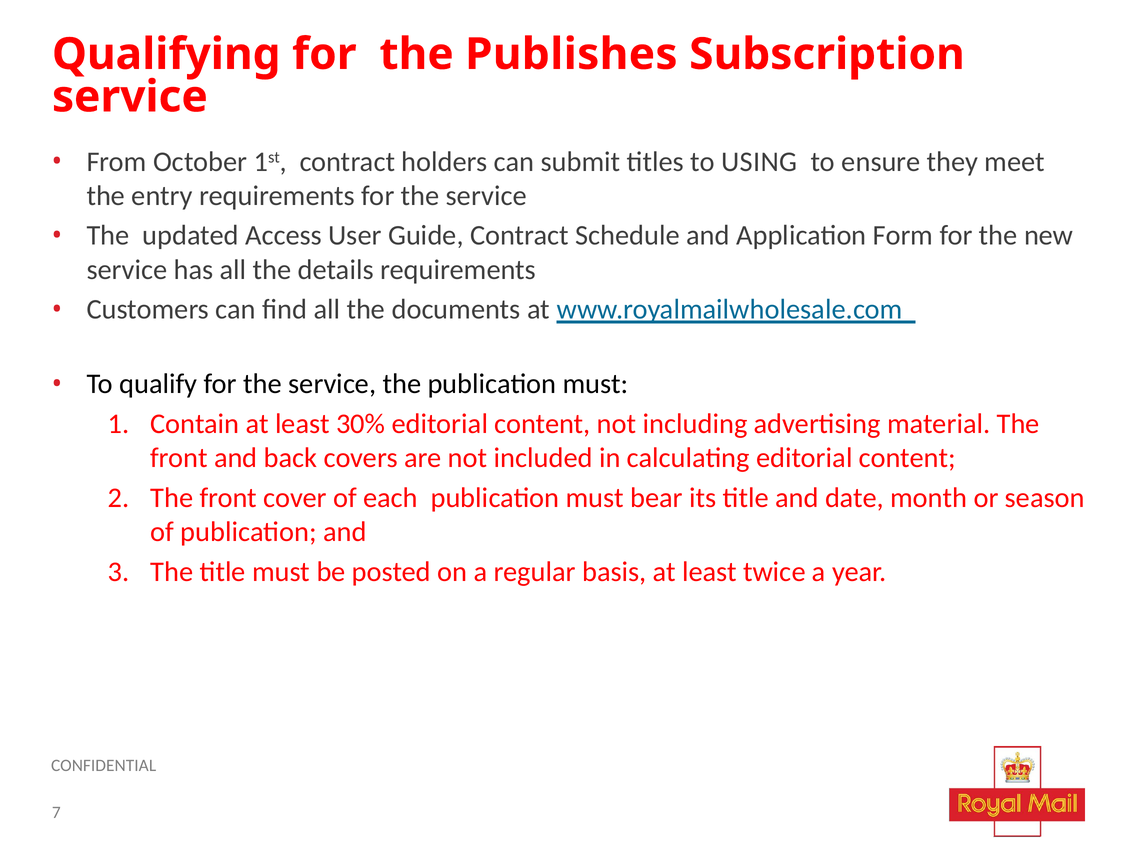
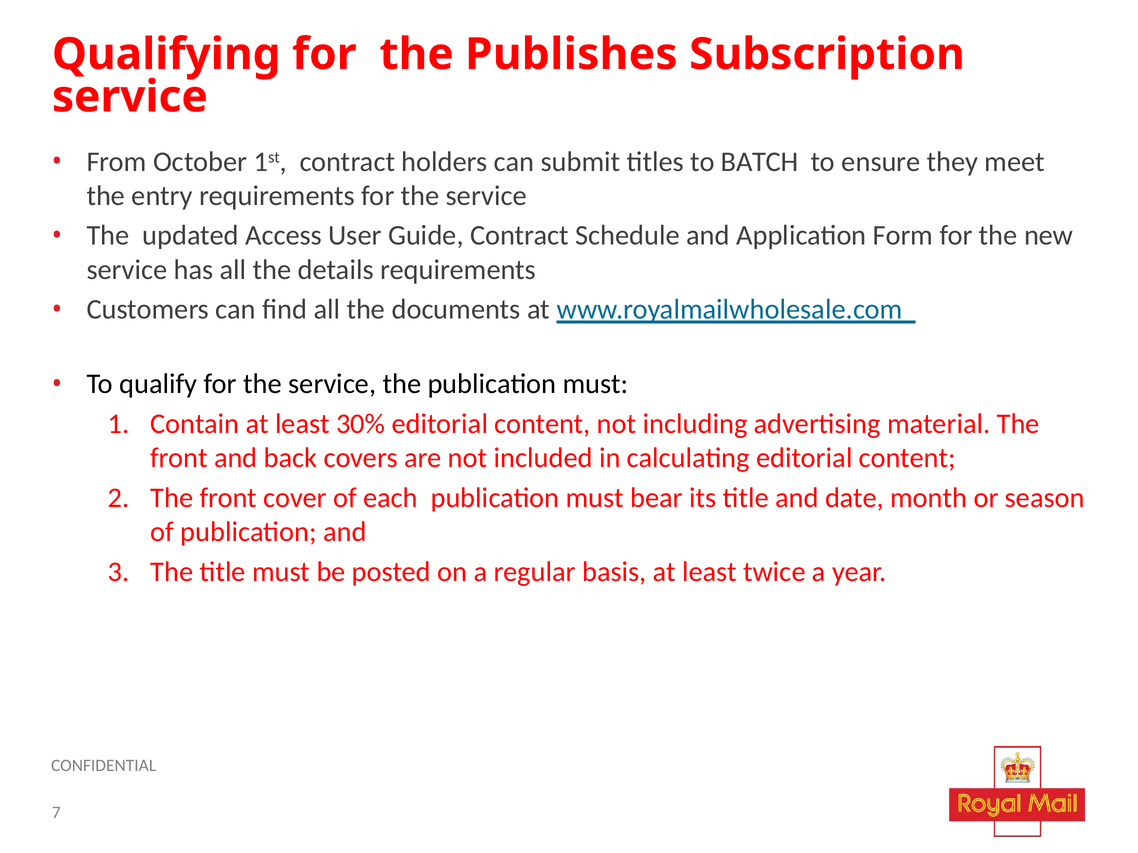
USING: USING -> BATCH
